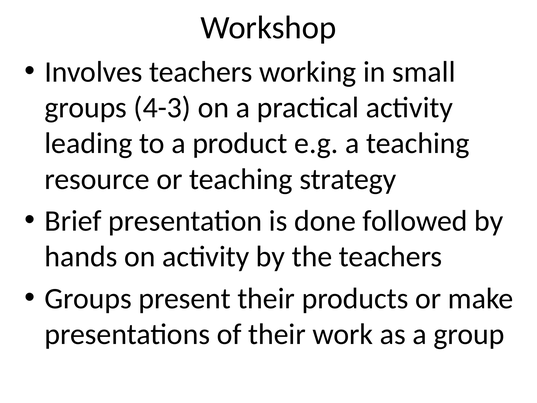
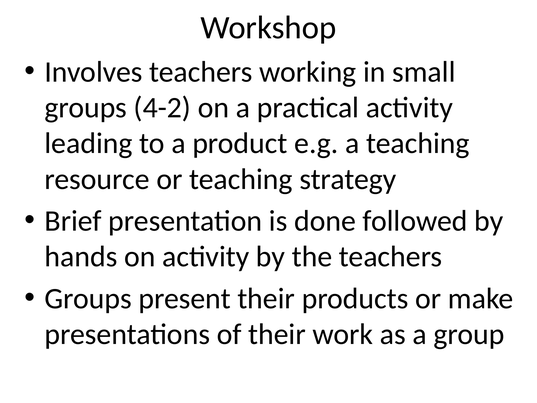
4-3: 4-3 -> 4-2
